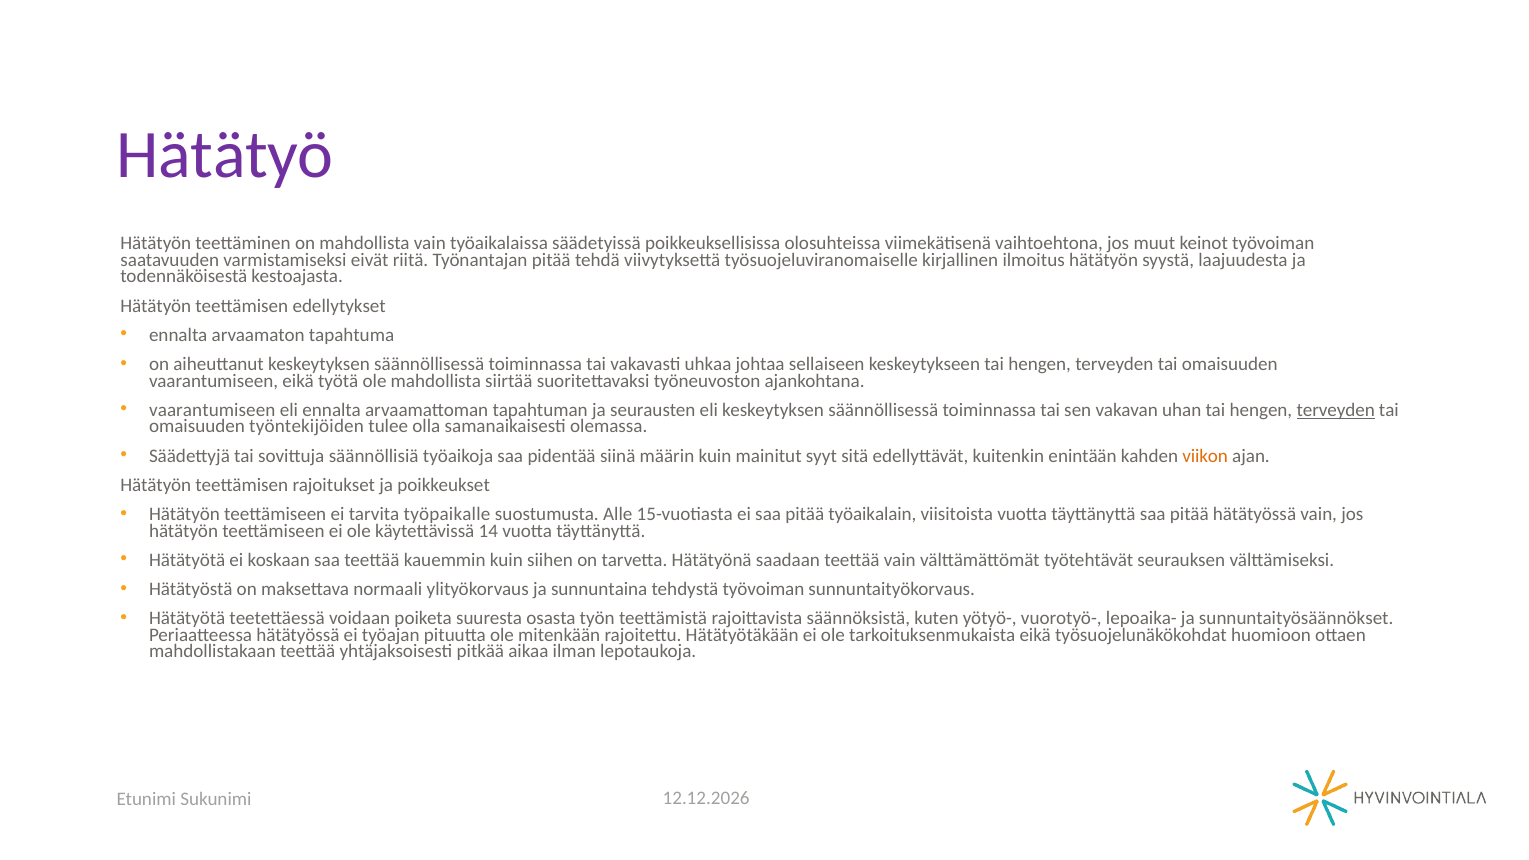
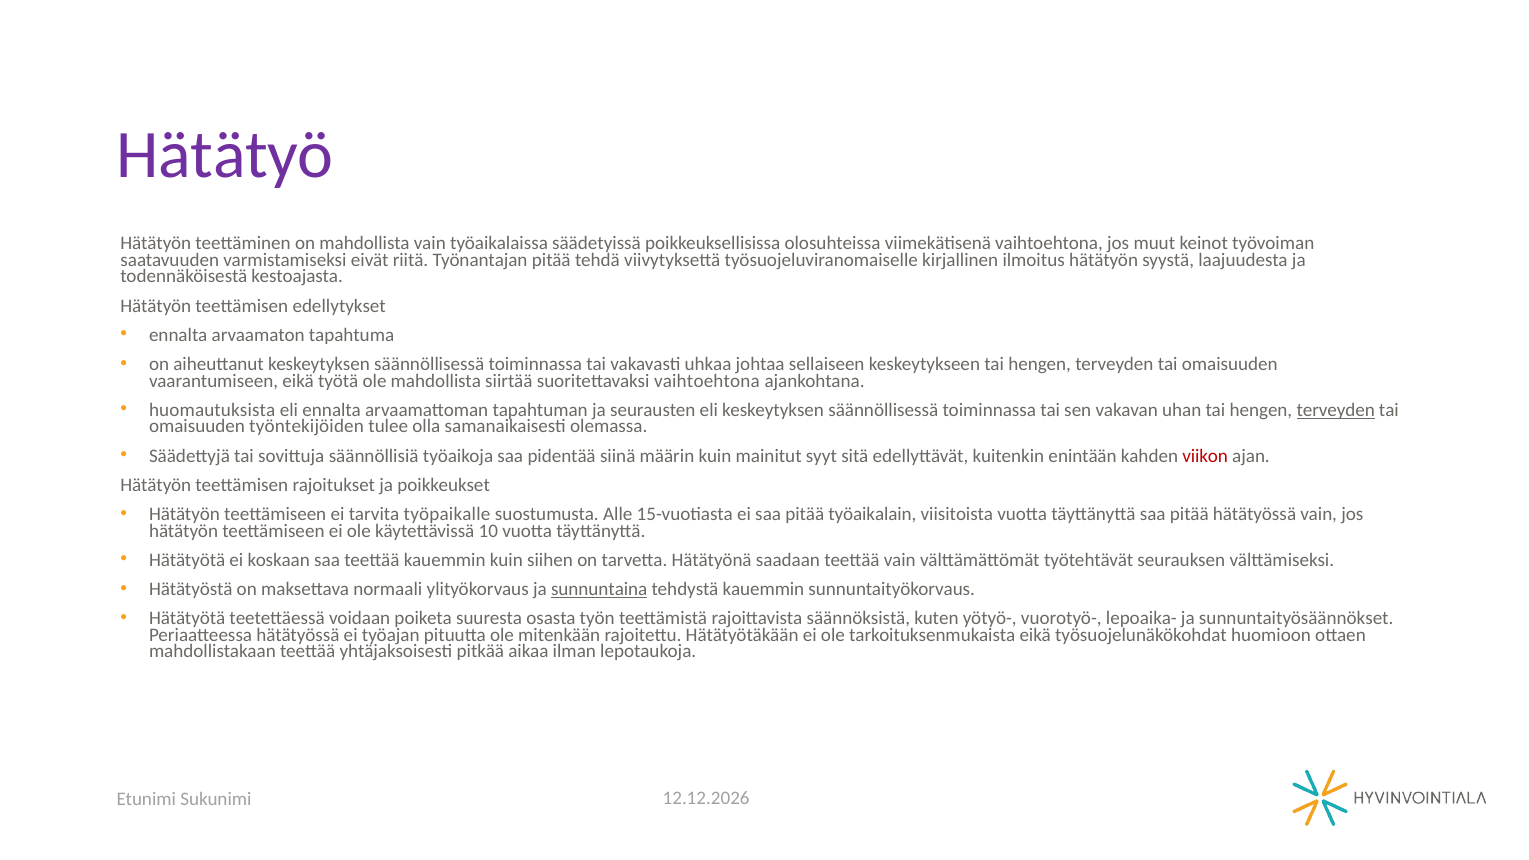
suoritettavaksi työneuvoston: työneuvoston -> vaihtoehtona
vaarantumiseen at (212, 410): vaarantumiseen -> huomautuksista
viikon colour: orange -> red
14: 14 -> 10
sunnuntaina underline: none -> present
tehdystä työvoiman: työvoiman -> kauemmin
